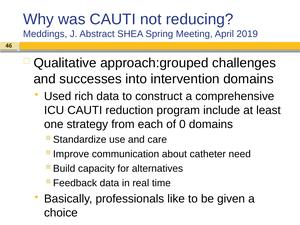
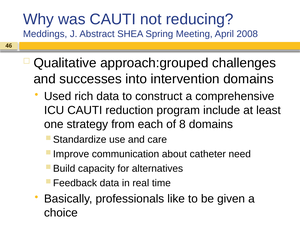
2019: 2019 -> 2008
0: 0 -> 8
